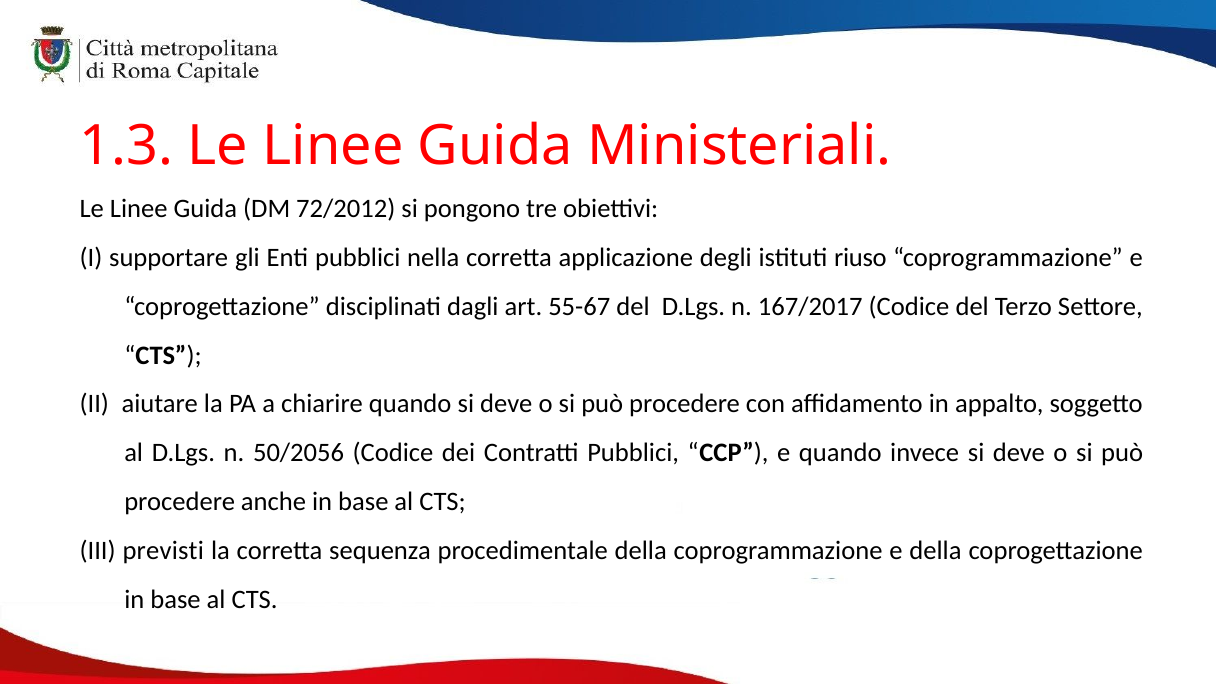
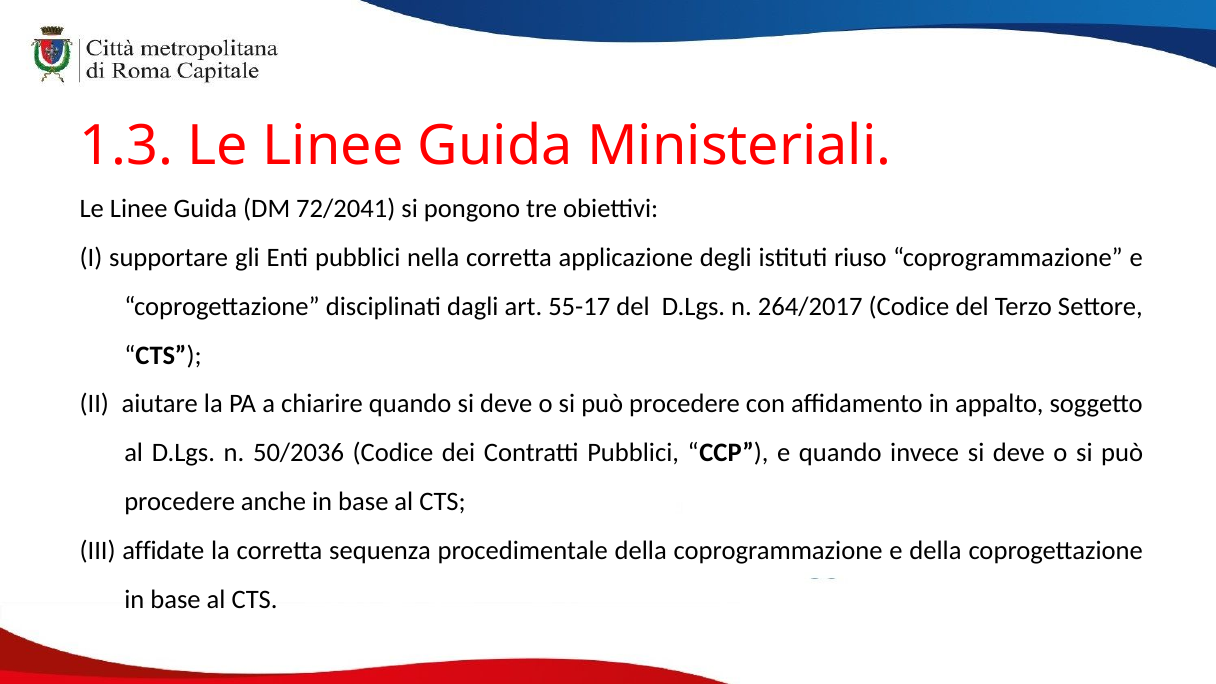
72/2012: 72/2012 -> 72/2041
55-67: 55-67 -> 55-17
167/2017: 167/2017 -> 264/2017
50/2056: 50/2056 -> 50/2036
previsti: previsti -> affidate
